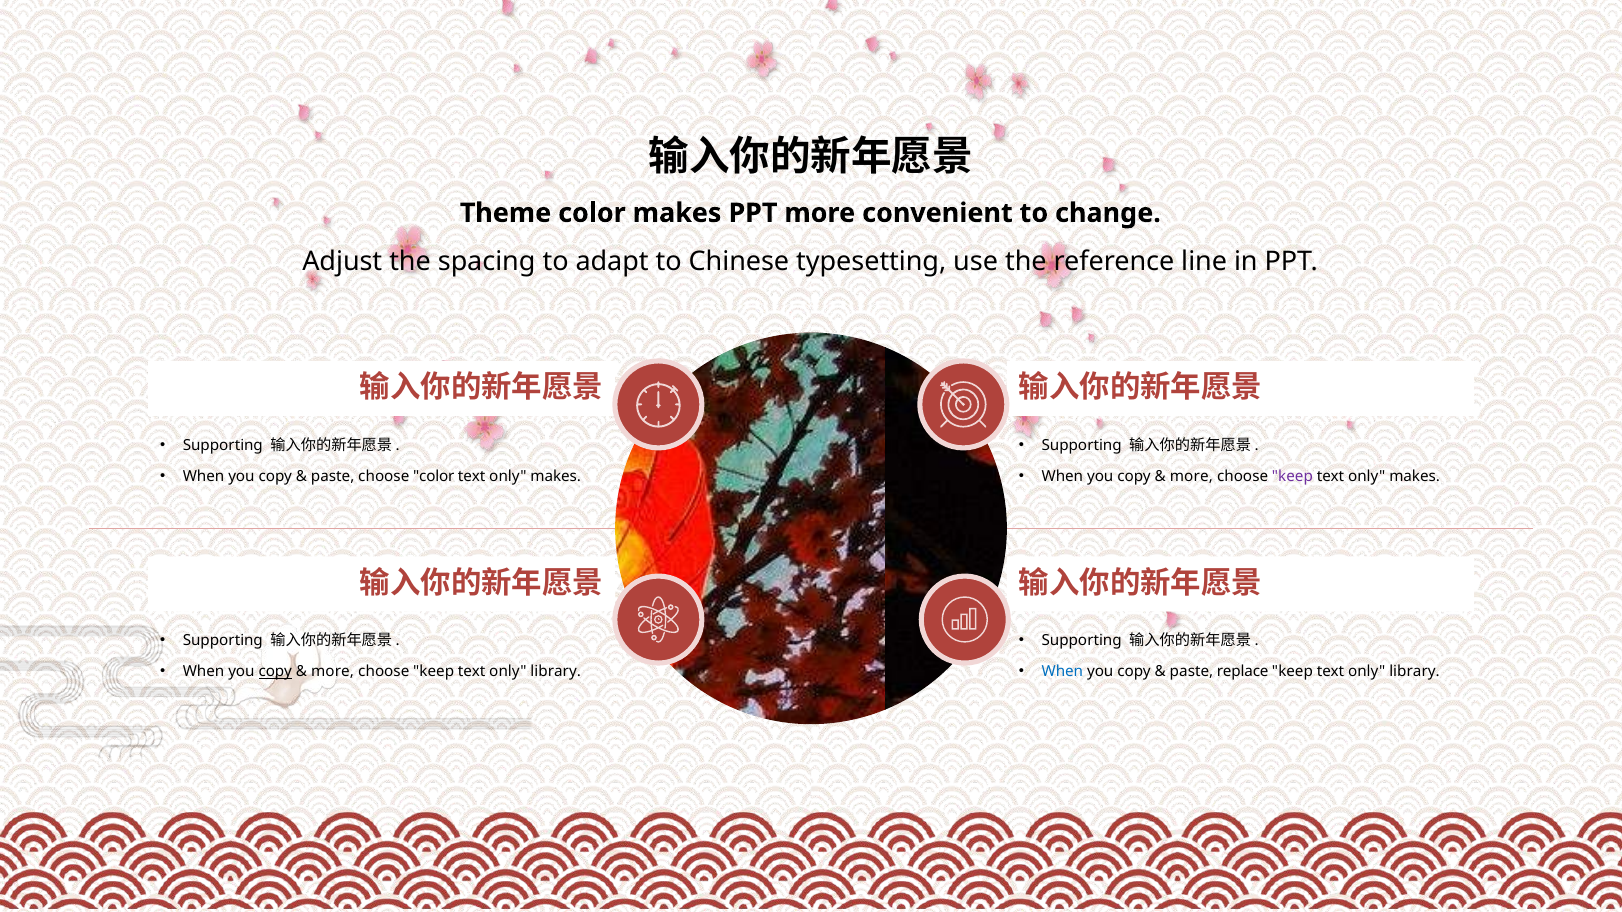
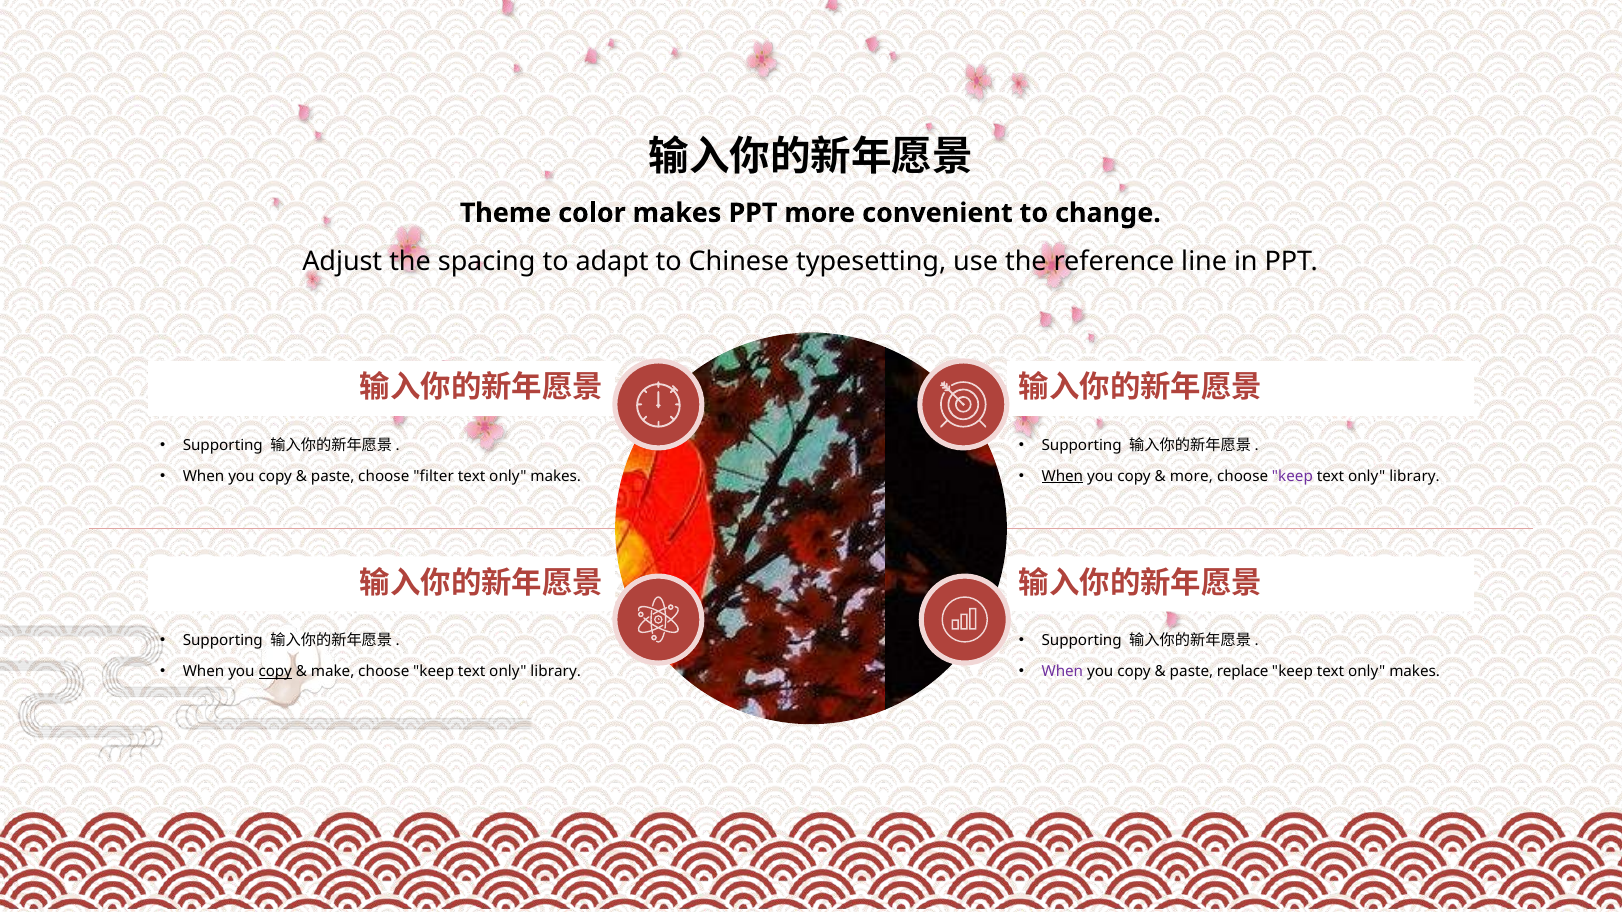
choose color: color -> filter
When at (1062, 476) underline: none -> present
makes at (1415, 476): makes -> library
more at (333, 672): more -> make
When at (1062, 672) colour: blue -> purple
library at (1415, 672): library -> makes
